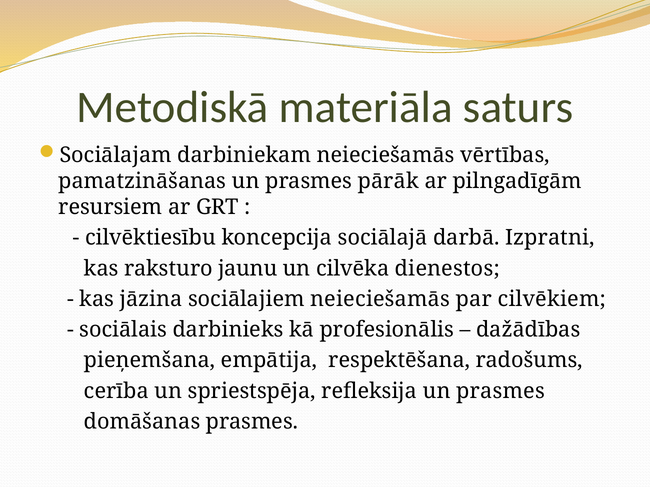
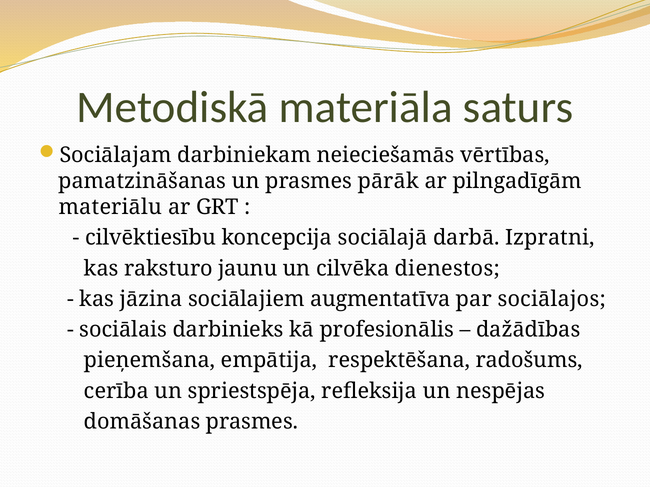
resursiem: resursiem -> materiālu
sociālajiem neieciešamās: neieciešamās -> augmentatīva
cilvēkiem: cilvēkiem -> sociālajos
refleksija un prasmes: prasmes -> nespējas
